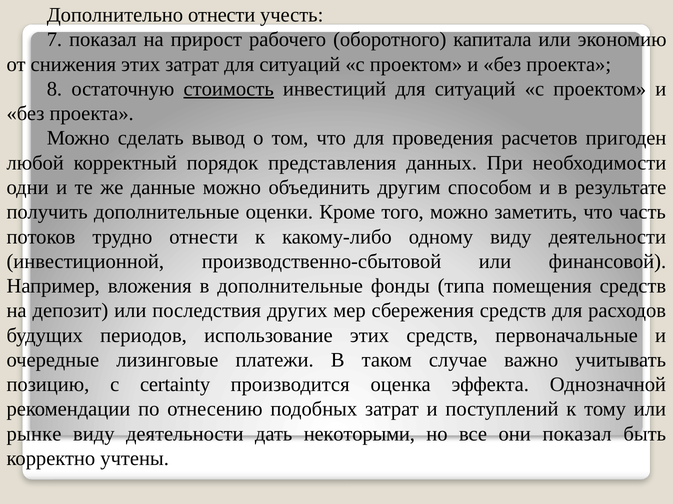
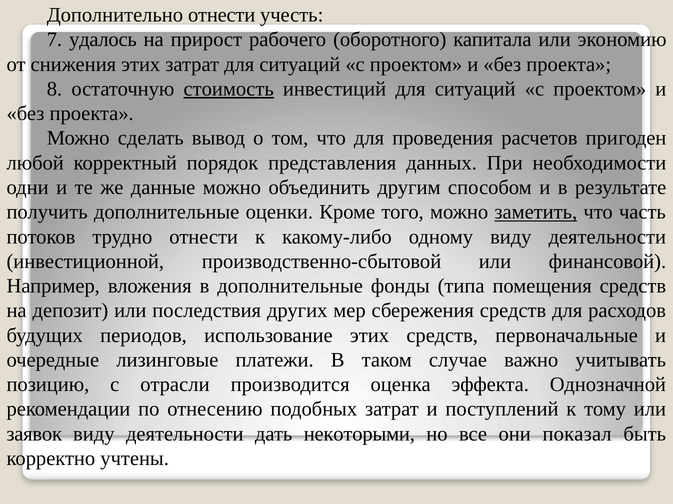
7 показал: показал -> удалось
заметить underline: none -> present
certainty: certainty -> отрасли
рынке: рынке -> заявок
